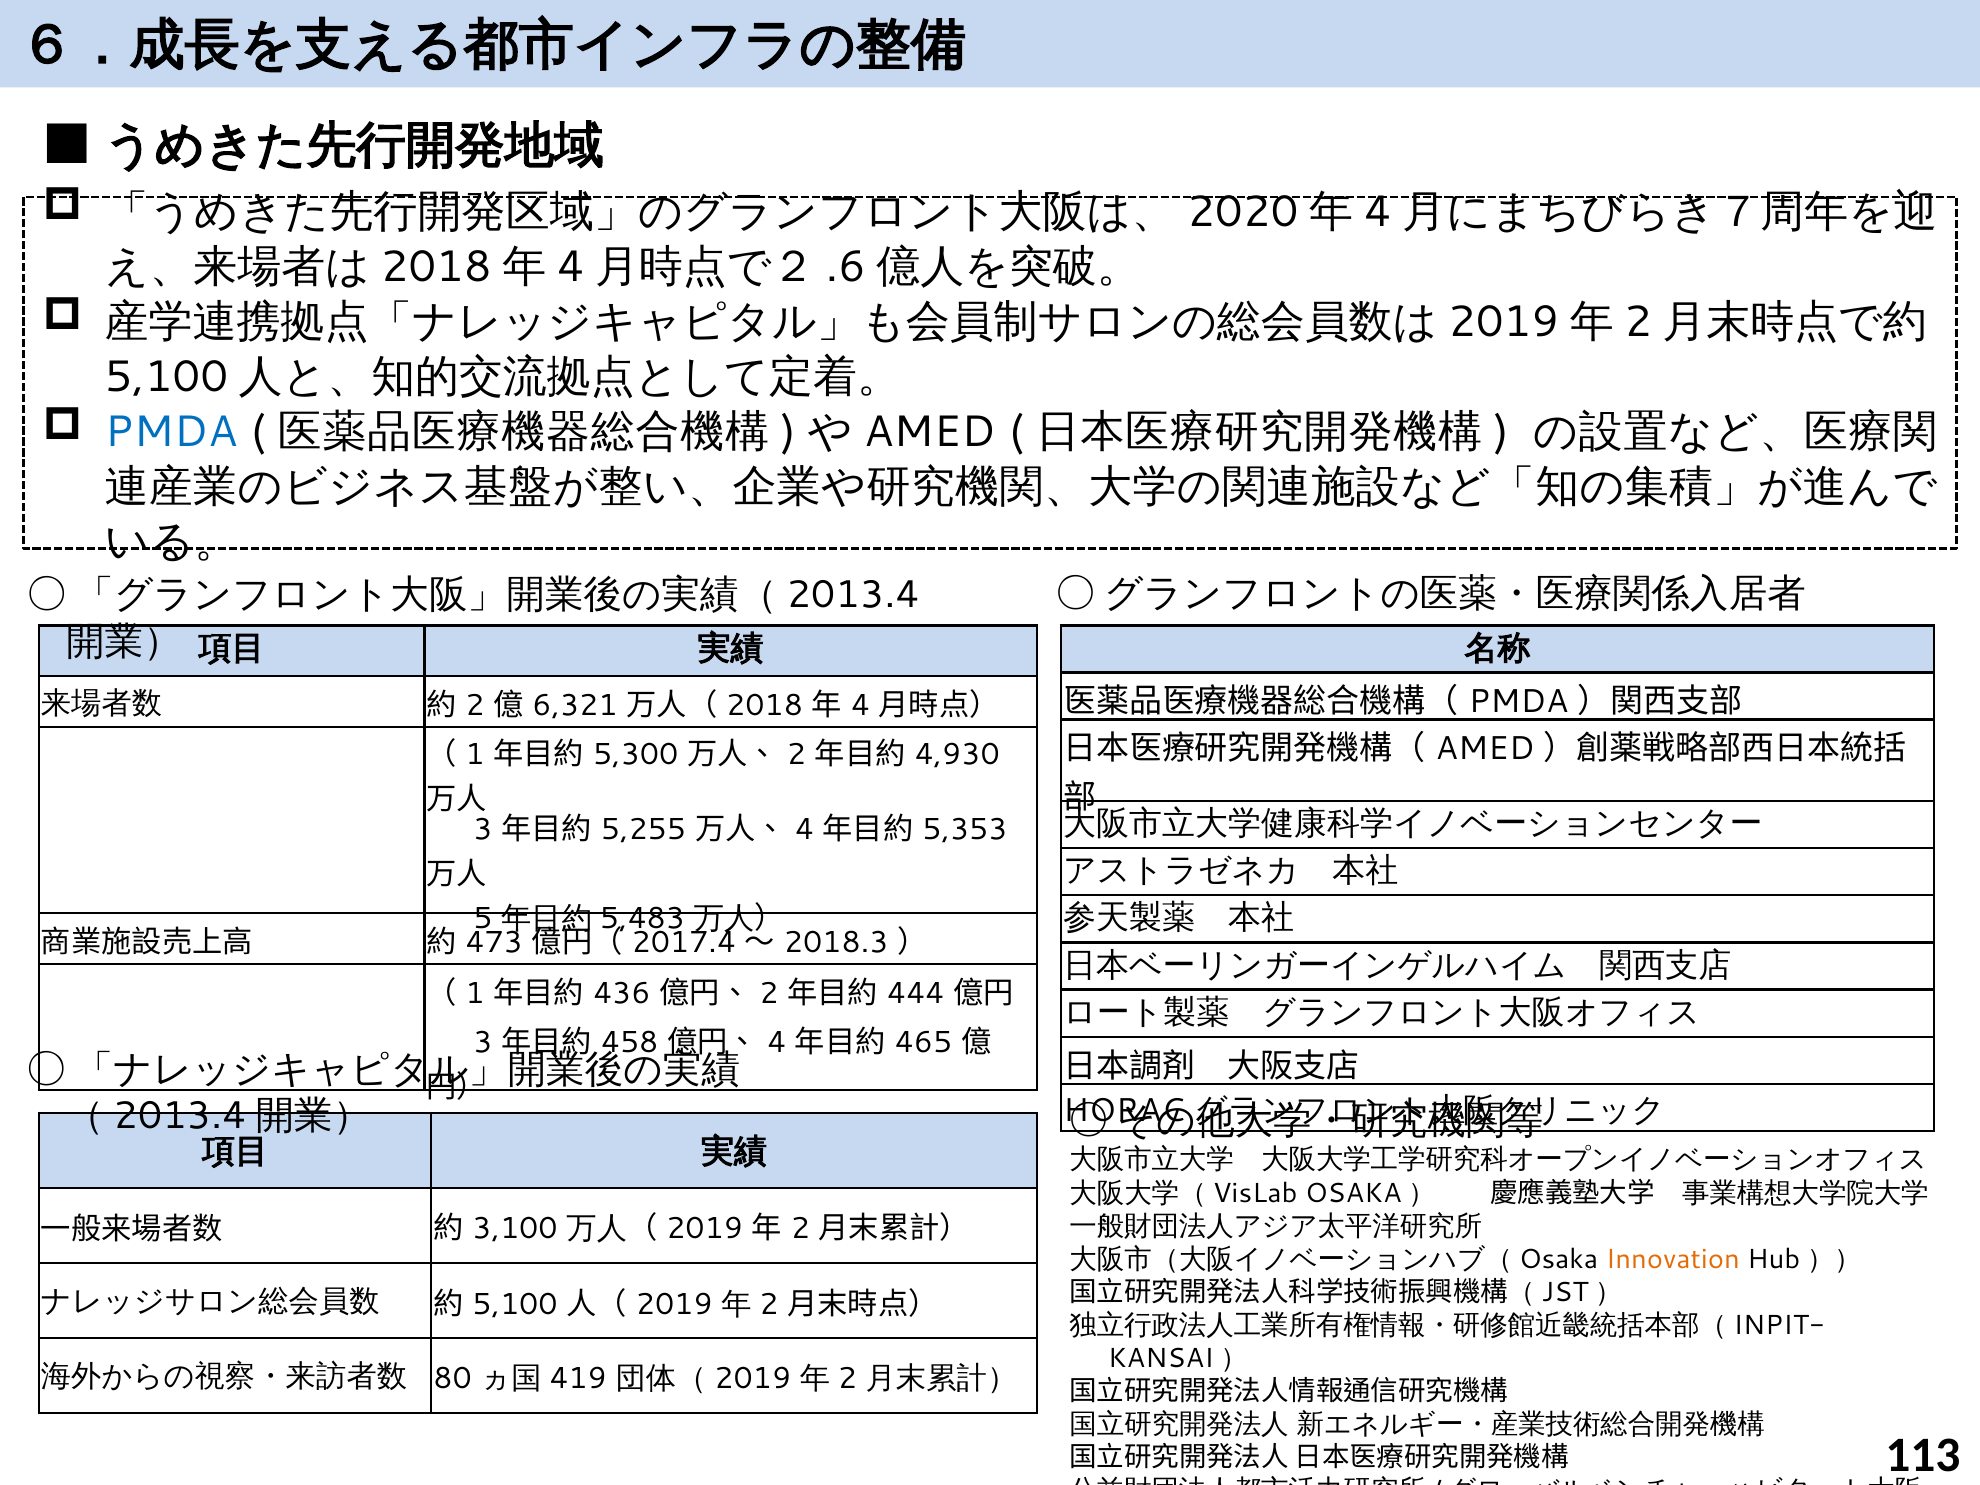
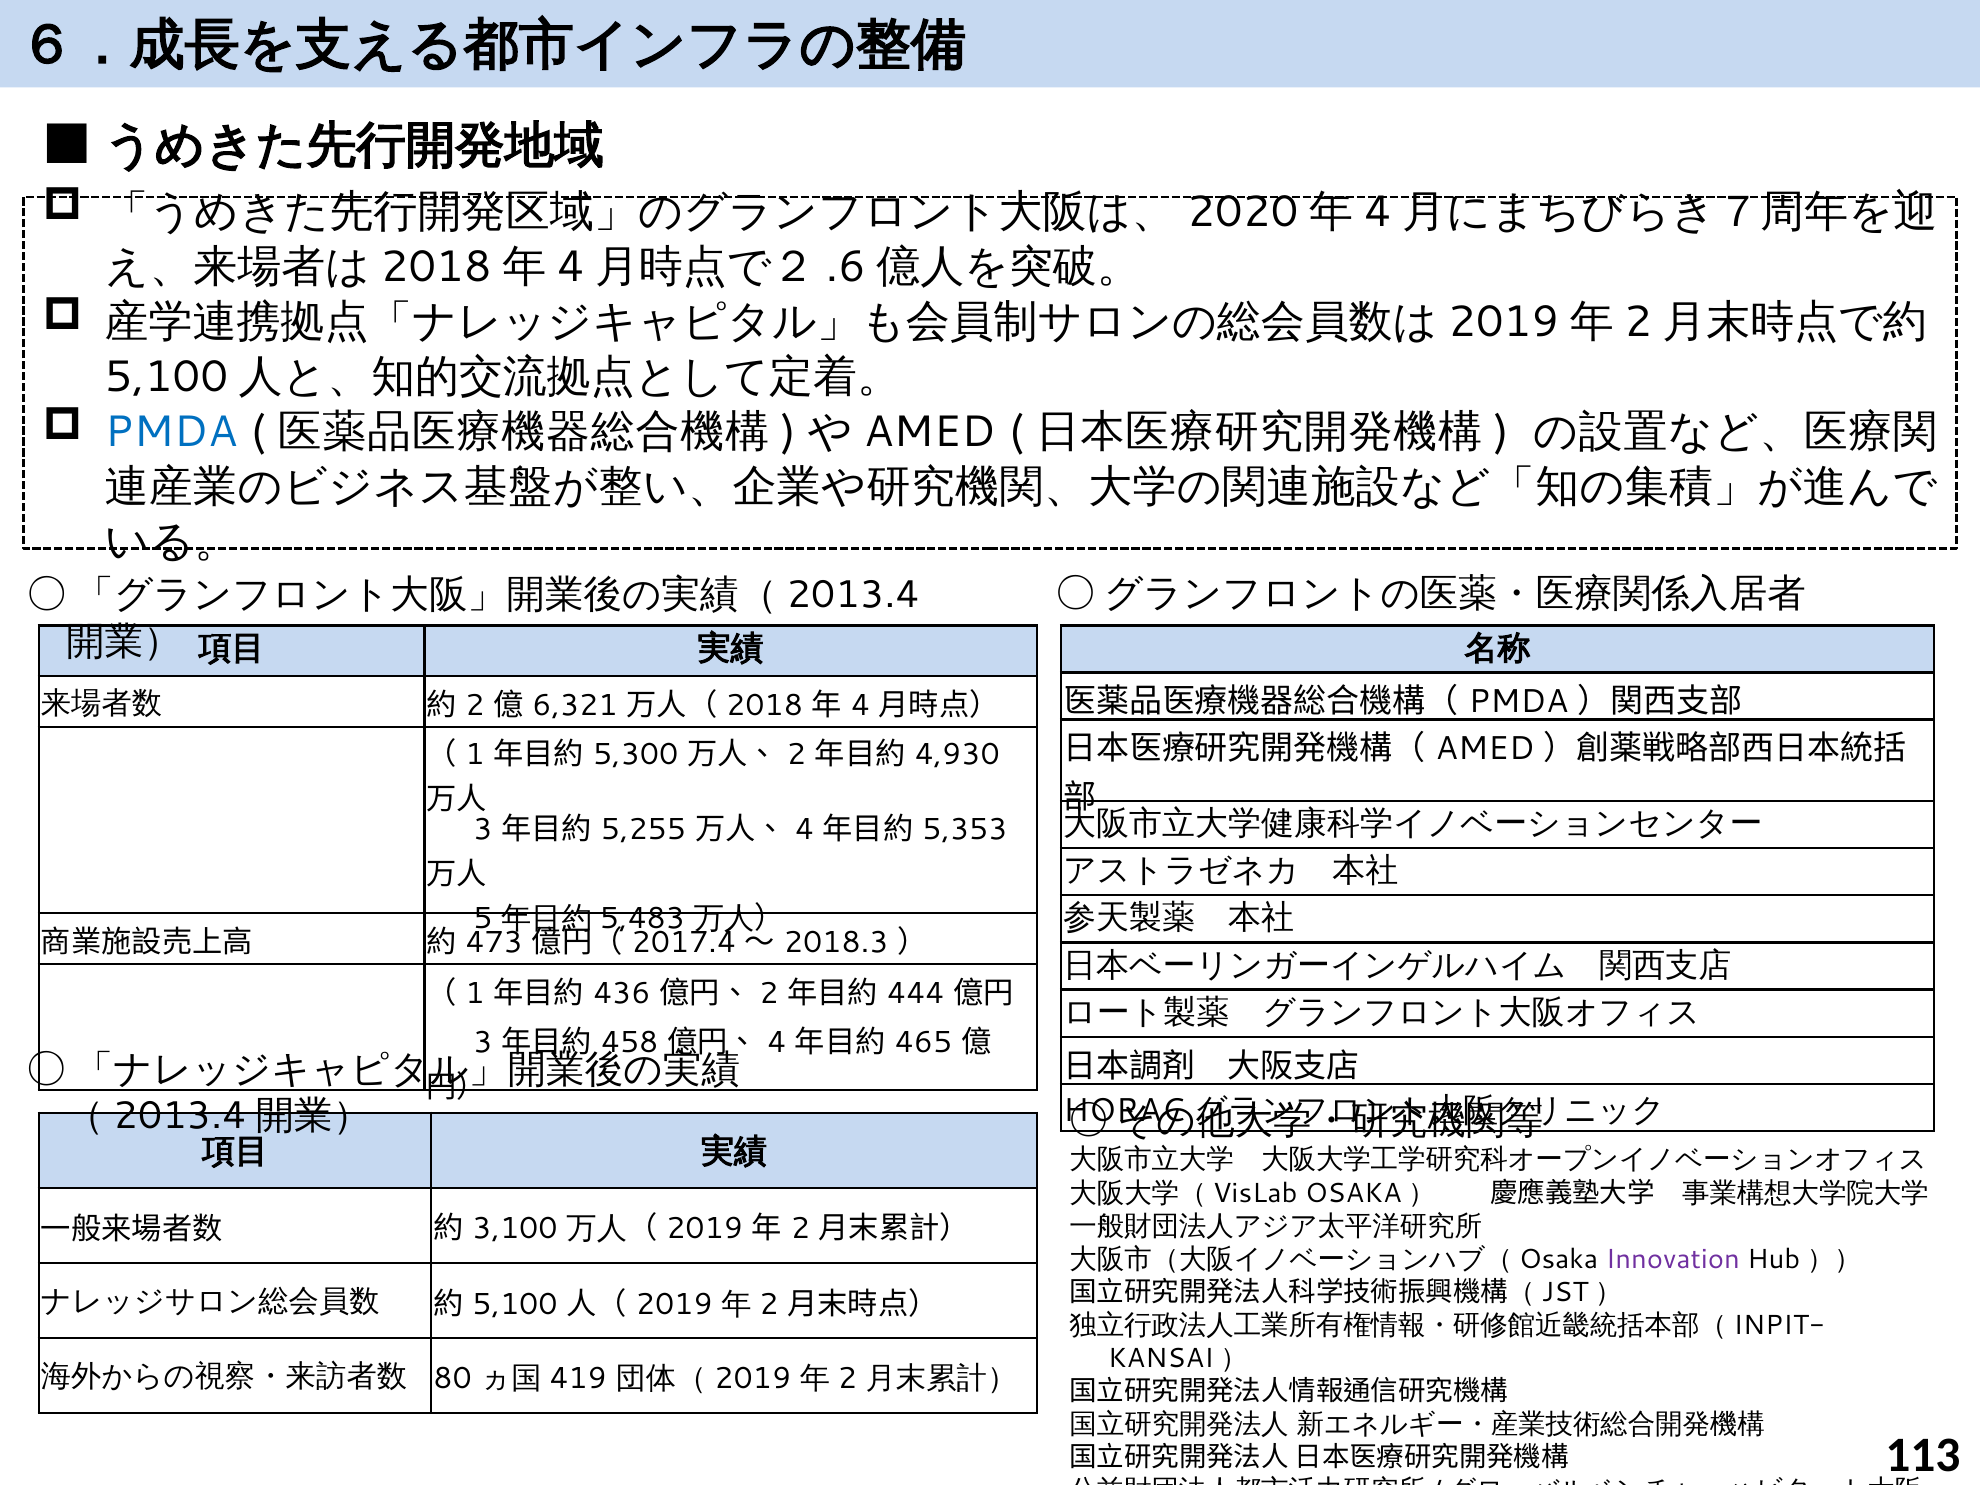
Innovation colour: orange -> purple
